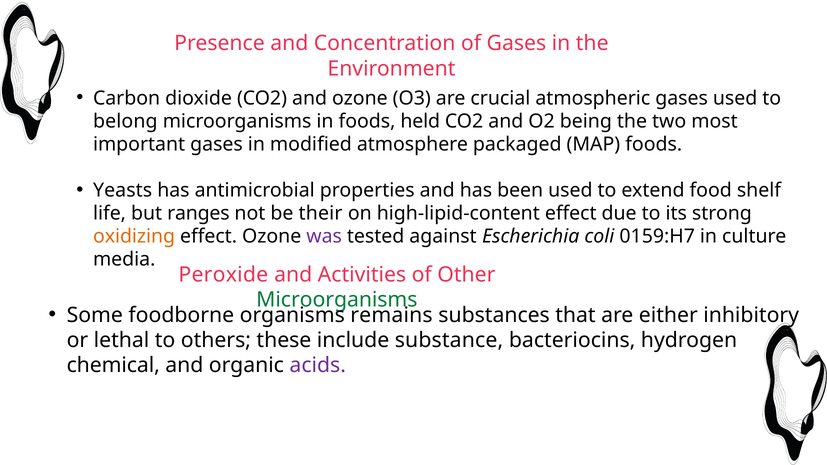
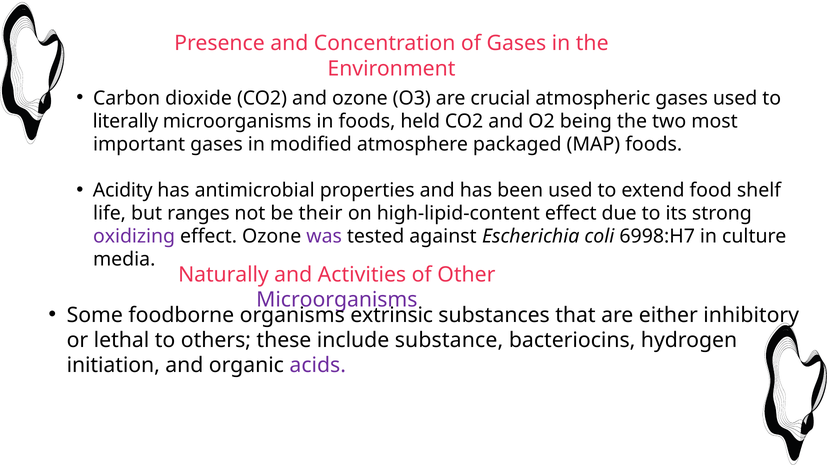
belong: belong -> literally
Yeasts: Yeasts -> Acidity
oxidizing colour: orange -> purple
0159:H7: 0159:H7 -> 6998:H7
Peroxide: Peroxide -> Naturally
Microorganisms at (337, 300) colour: green -> purple
remains: remains -> extrinsic
chemical: chemical -> initiation
